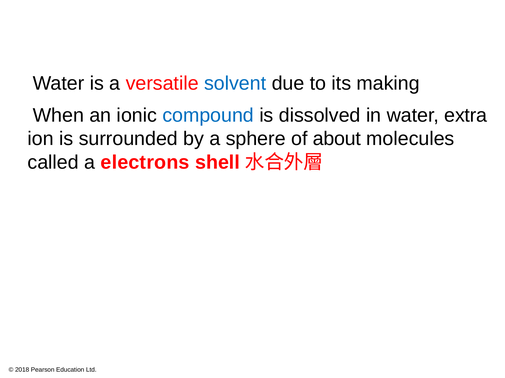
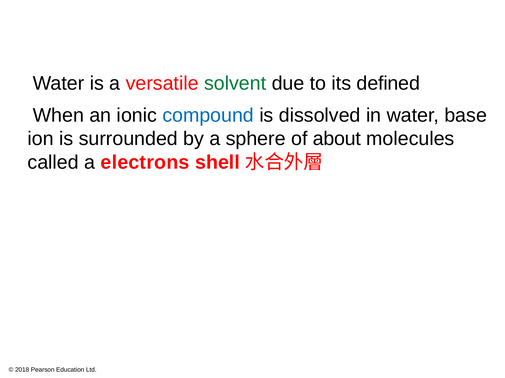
solvent colour: blue -> green
making: making -> defined
extra: extra -> base
